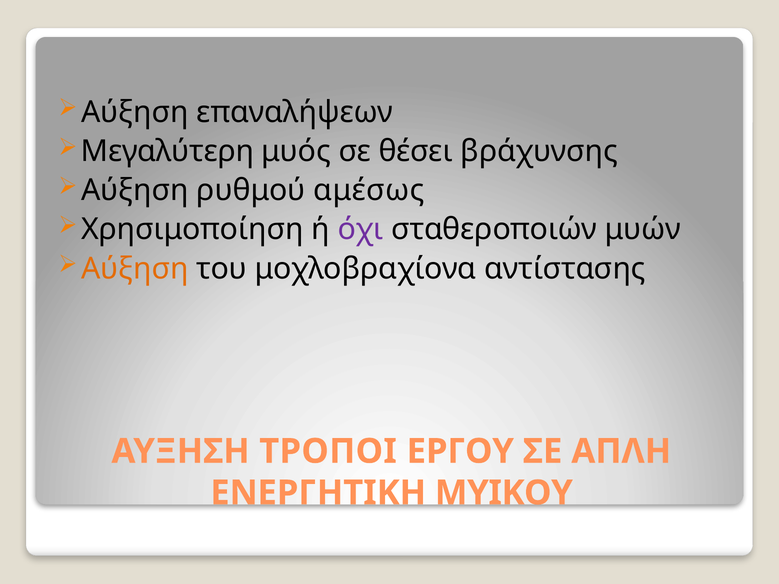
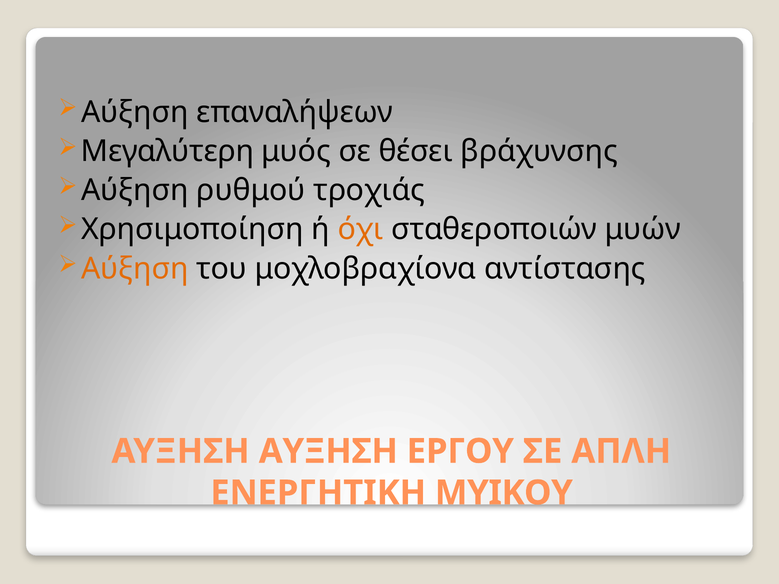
αμέσως: αμέσως -> τροχιάς
όχι colour: purple -> orange
ΑΥΞΗΣΗ ΤΡΟΠΟΙ: ΤΡΟΠΟΙ -> ΑΥΞΗΣΗ
